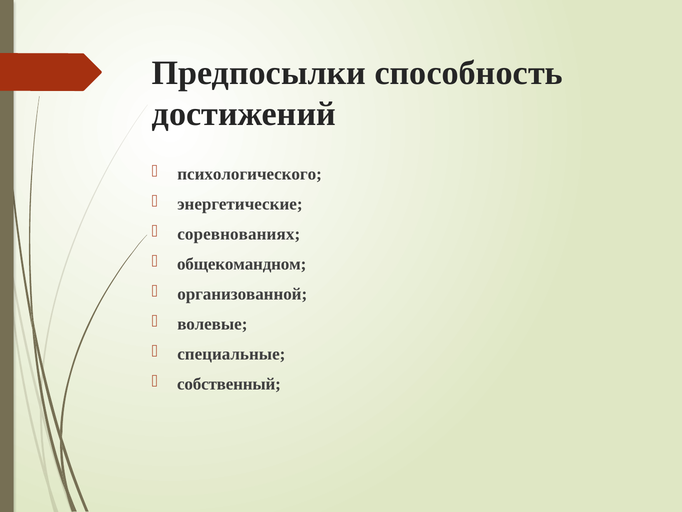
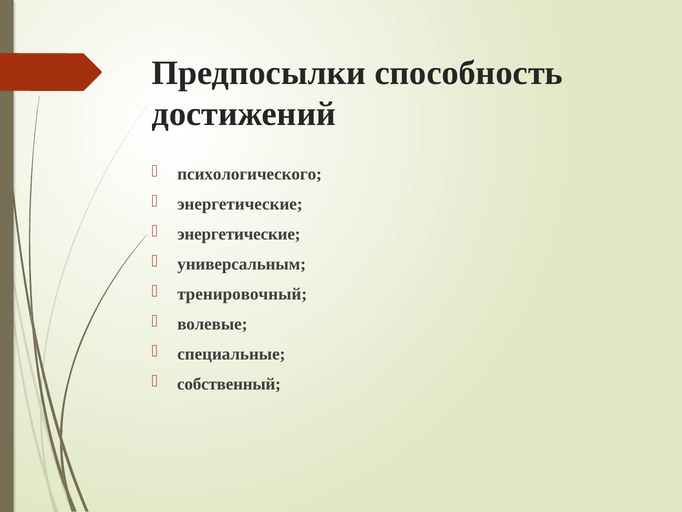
соревнованиях at (239, 234): соревнованиях -> энергетические
общекомандном: общекомандном -> универсальным
организованной: организованной -> тренировочный
